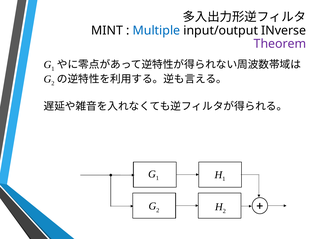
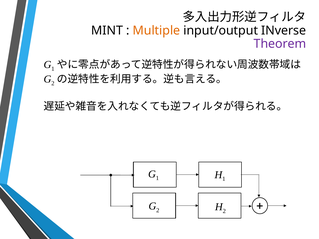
Multiple colour: blue -> orange
